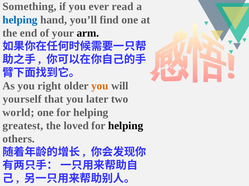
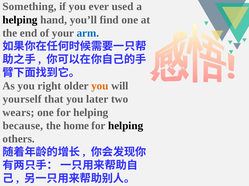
read: read -> used
helping at (20, 20) colour: blue -> black
arm colour: black -> blue
world: world -> wears
greatest: greatest -> because
loved: loved -> home
